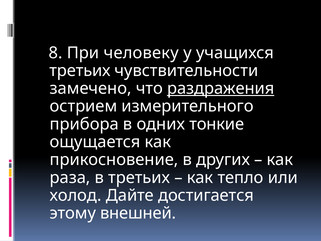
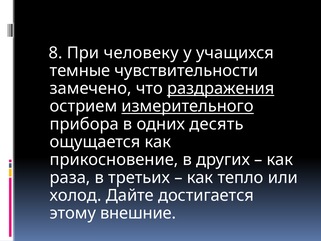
третьих at (80, 71): третьих -> темные
измерительного underline: none -> present
тонкие: тонкие -> десять
внешней: внешней -> внешние
